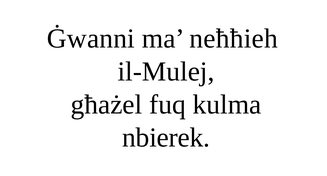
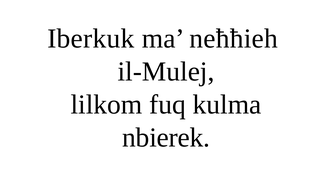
Ġwanni: Ġwanni -> Iberkuk
għażel: għażel -> lilkom
